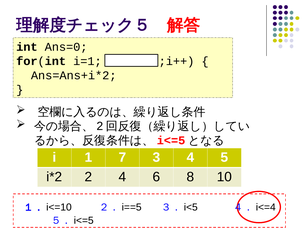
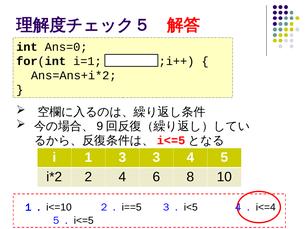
2 at (100, 126): 2 -> 9
1 7: 7 -> 3
